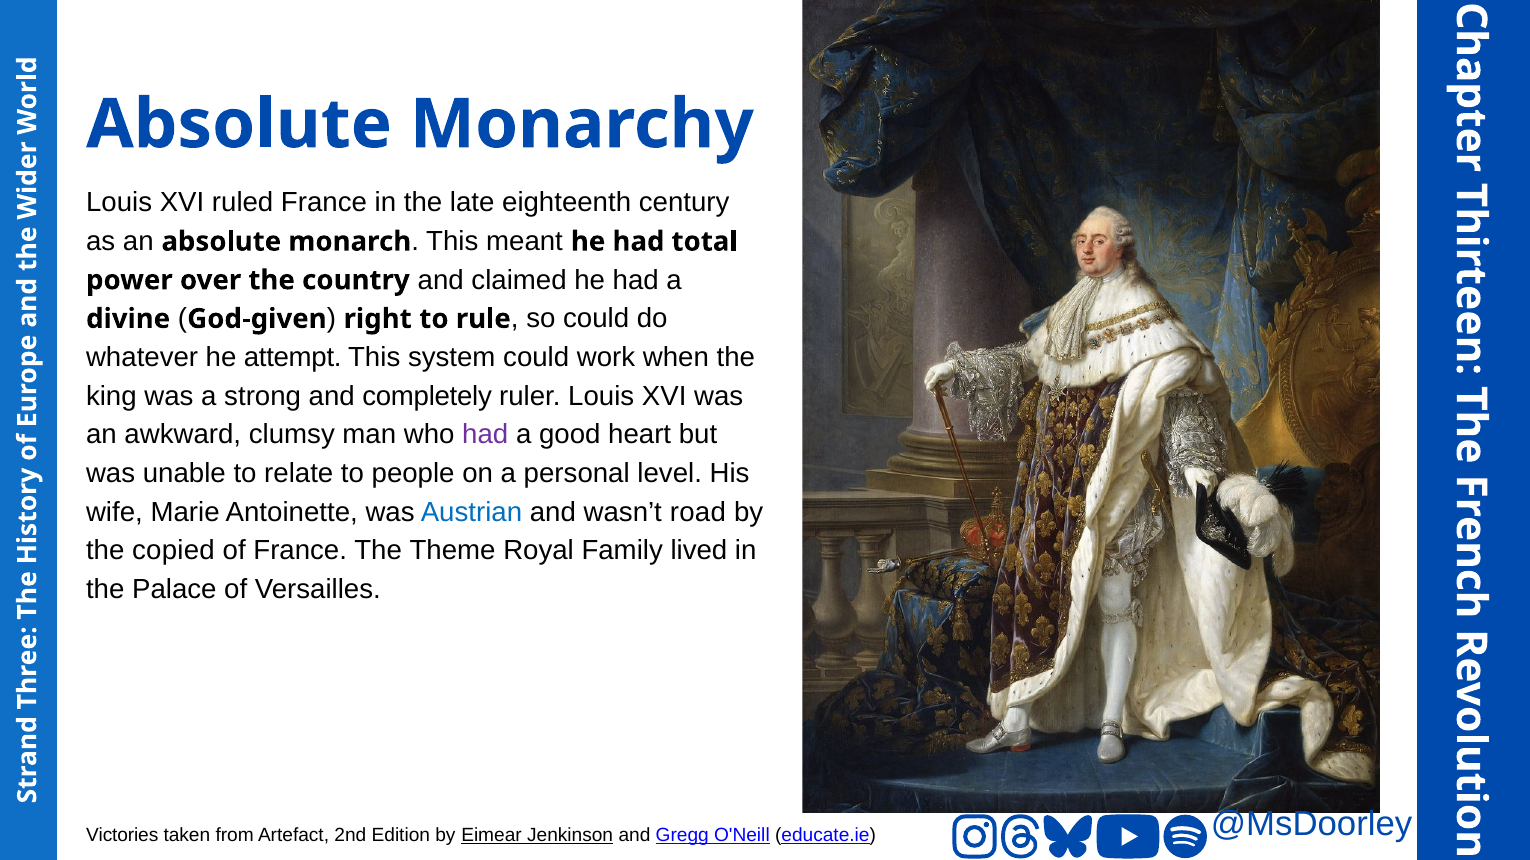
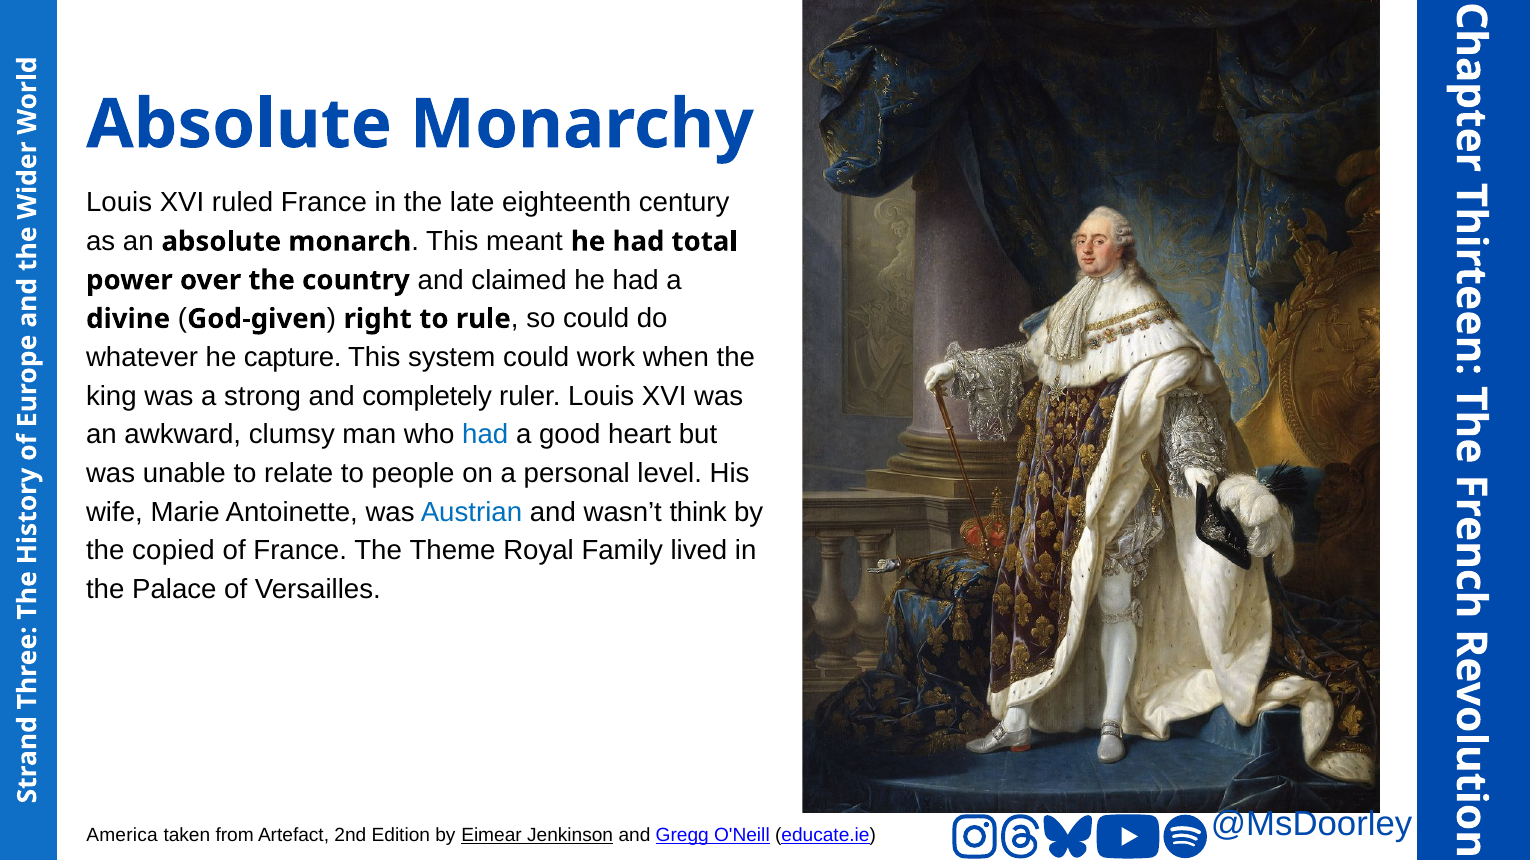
attempt: attempt -> capture
had at (485, 435) colour: purple -> blue
road: road -> think
Victories: Victories -> America
